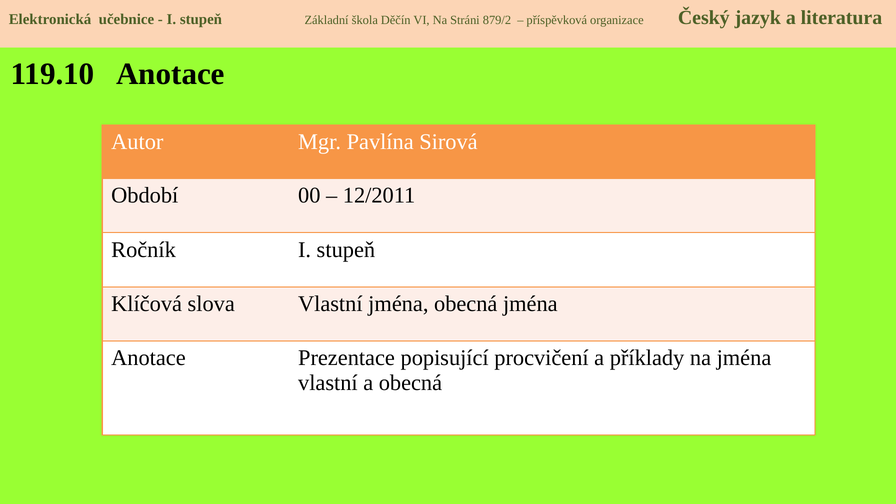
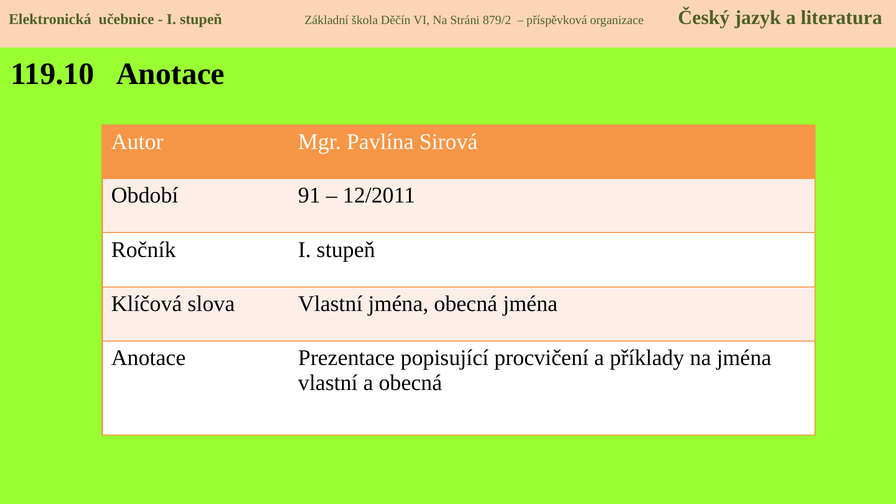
00: 00 -> 91
